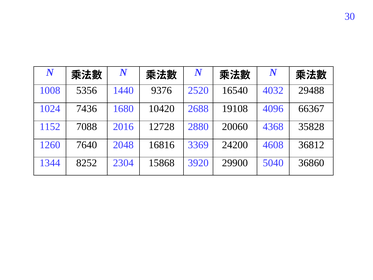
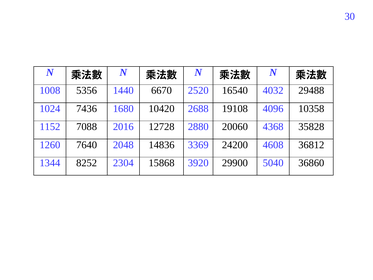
9376: 9376 -> 6670
66367: 66367 -> 10358
16816: 16816 -> 14836
